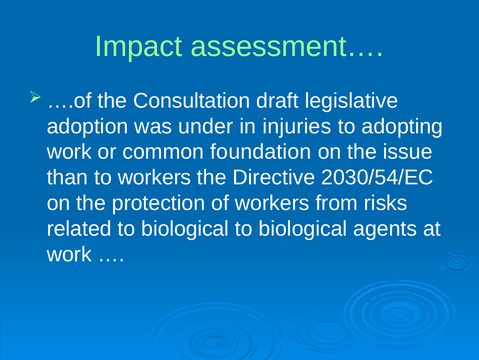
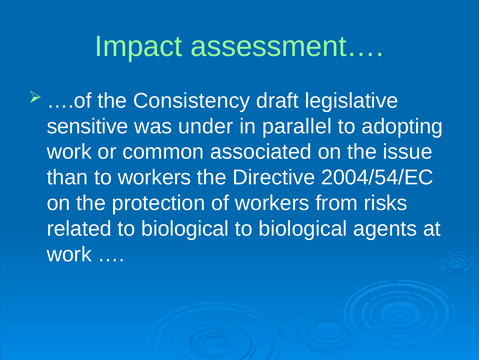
Consultation: Consultation -> Consistency
adoption: adoption -> sensitive
injuries: injuries -> parallel
foundation: foundation -> associated
2030/54/EC: 2030/54/EC -> 2004/54/EC
